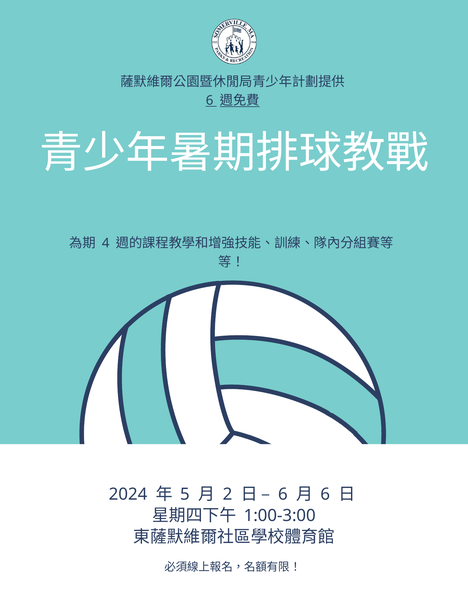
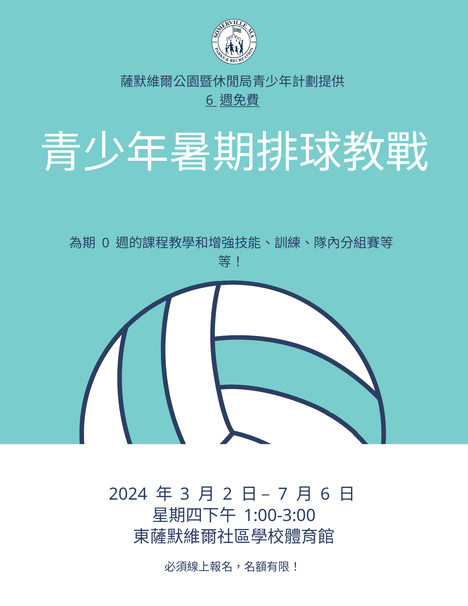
4: 4 -> 0
5: 5 -> 3
6 at (283, 494): 6 -> 7
